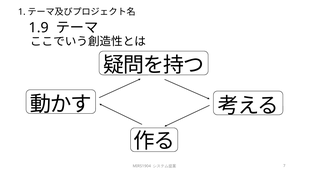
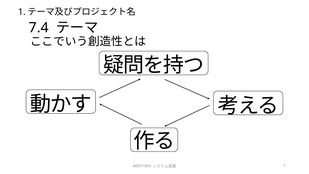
1.9: 1.9 -> 7.4
